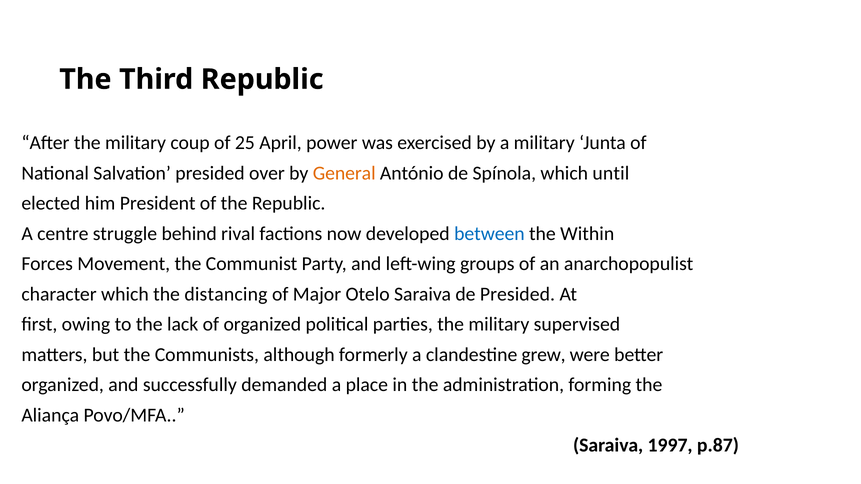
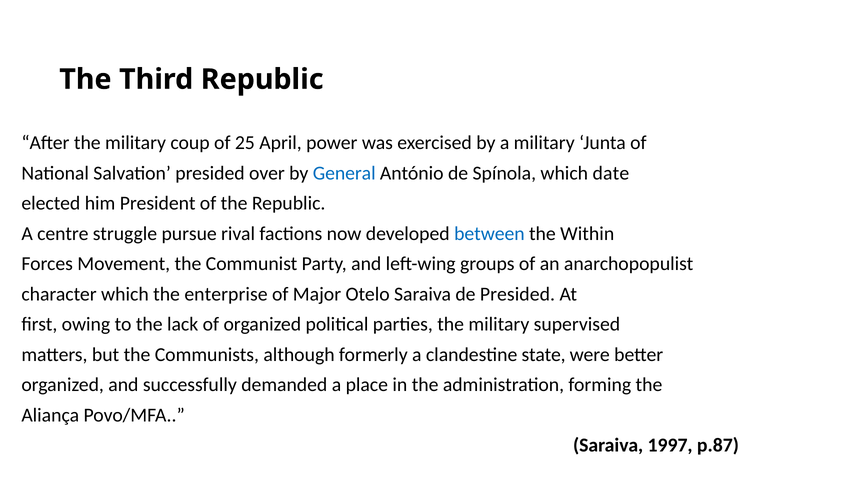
General colour: orange -> blue
until: until -> date
behind: behind -> pursue
distancing: distancing -> enterprise
grew: grew -> state
